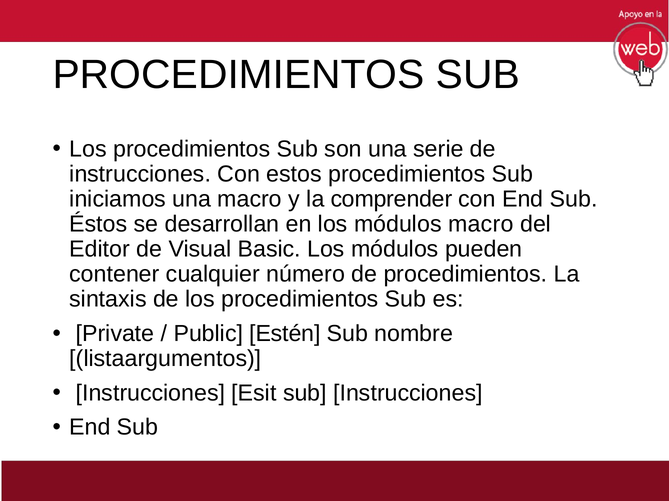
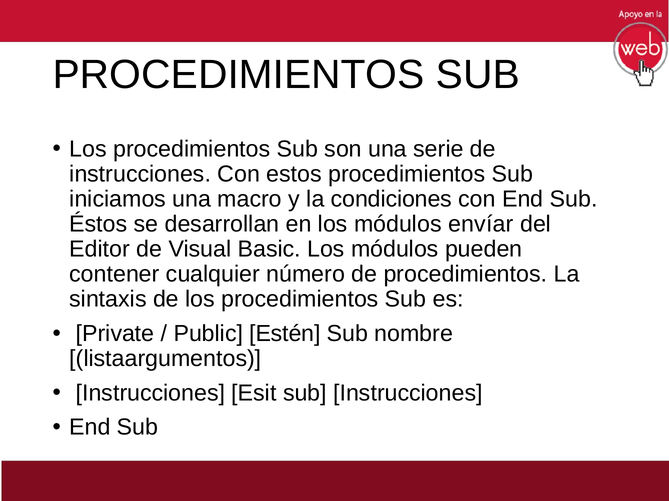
comprender: comprender -> condiciones
módulos macro: macro -> envíar
